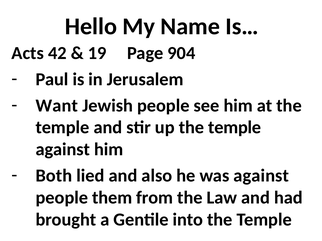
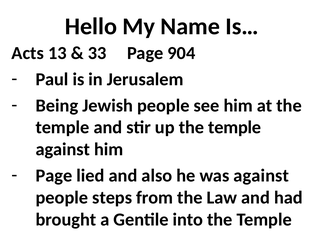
42: 42 -> 13
19: 19 -> 33
Want: Want -> Being
Both at (54, 176): Both -> Page
them: them -> steps
